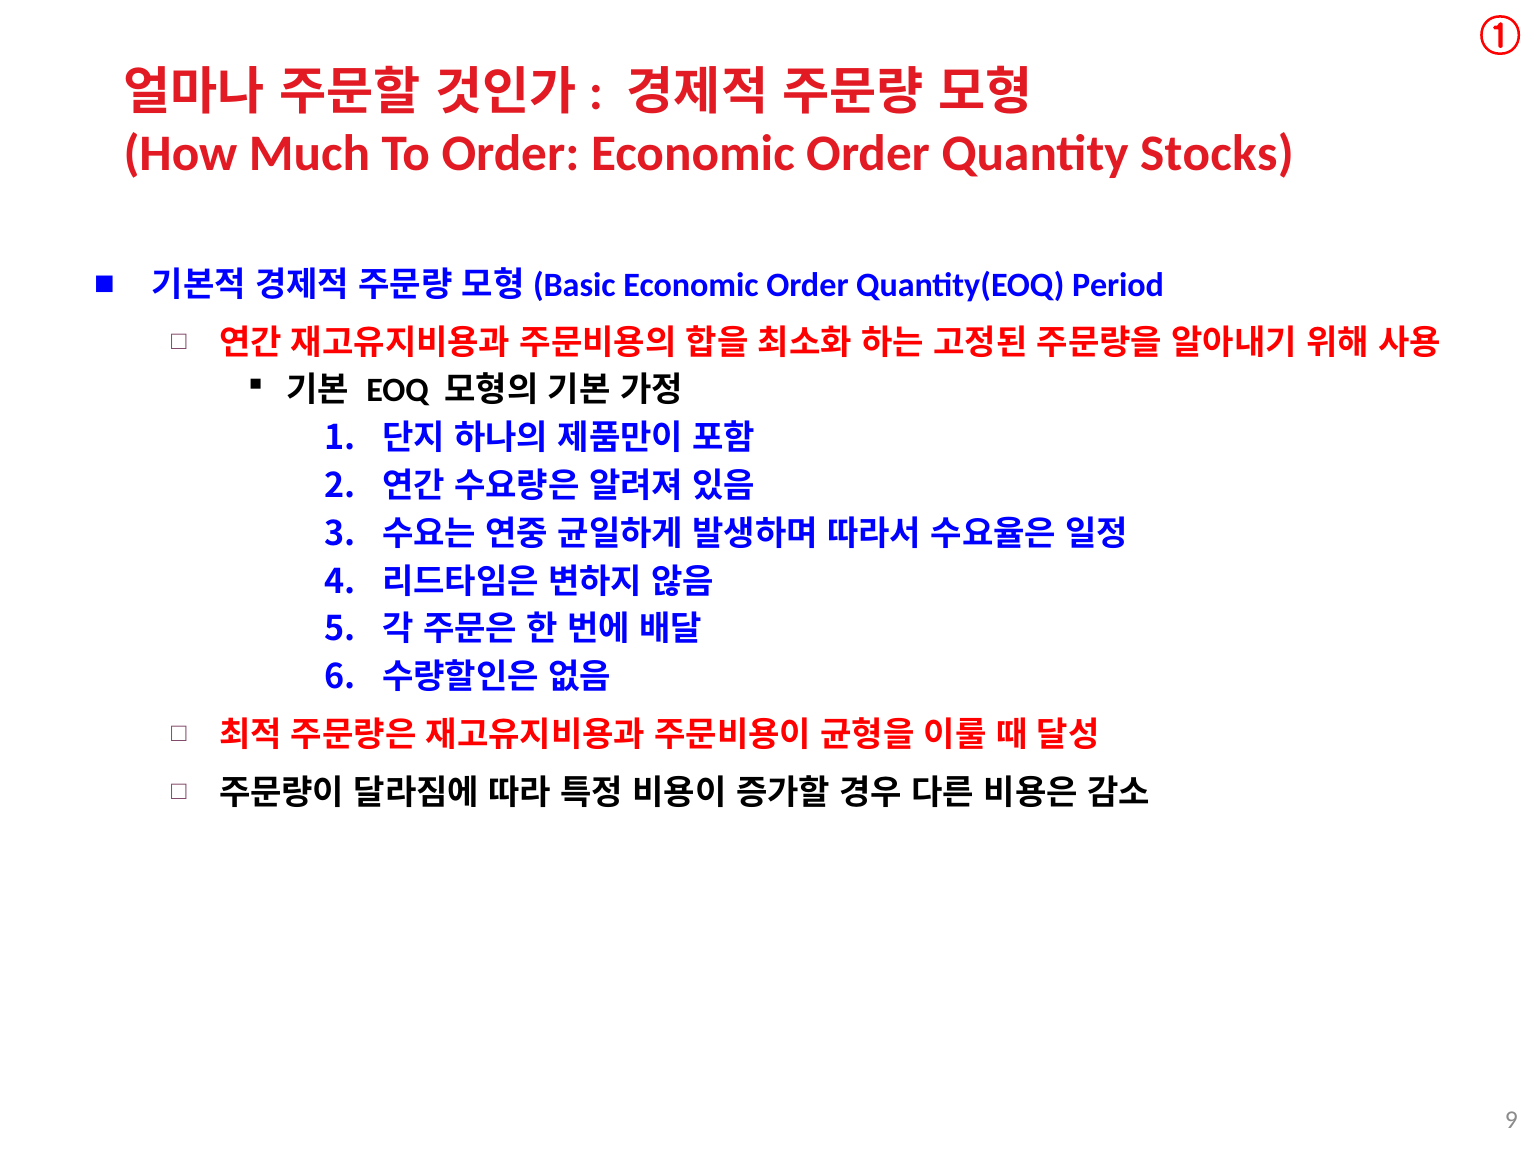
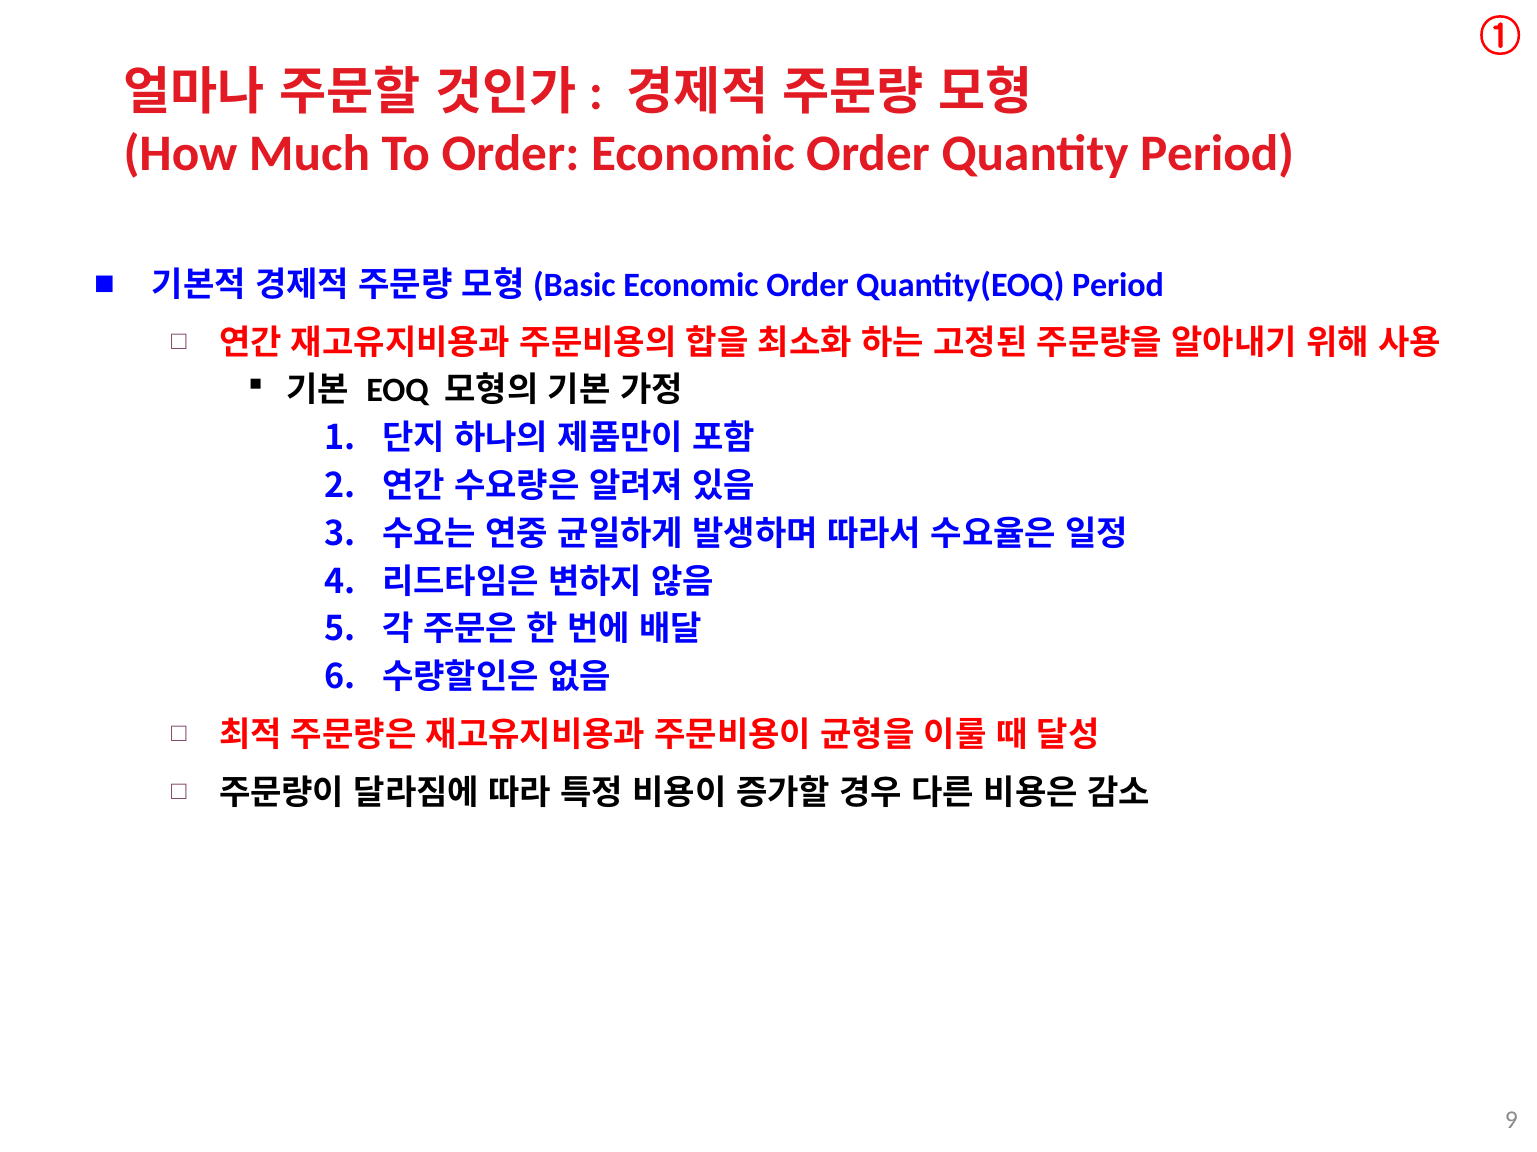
Quantity Stocks: Stocks -> Period
